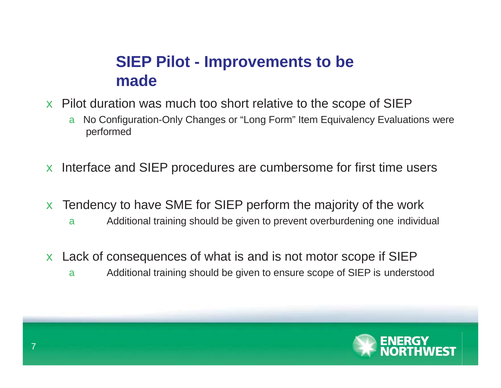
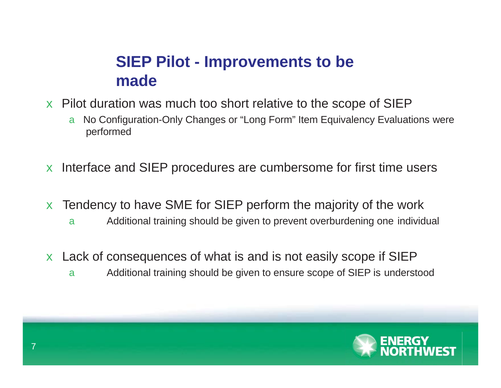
motor: motor -> easily
